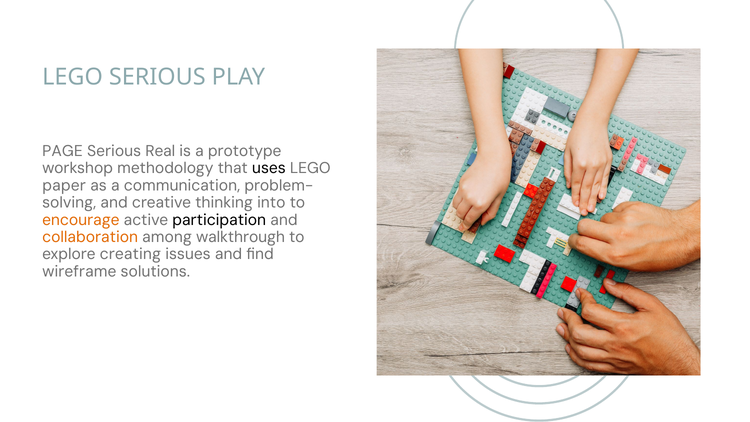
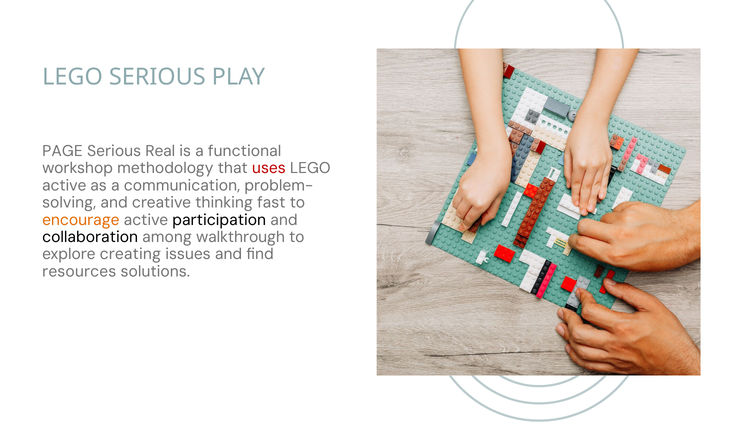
prototype: prototype -> functional
uses colour: black -> red
paper at (64, 185): paper -> active
into: into -> fast
collaboration colour: orange -> black
wireframe: wireframe -> resources
